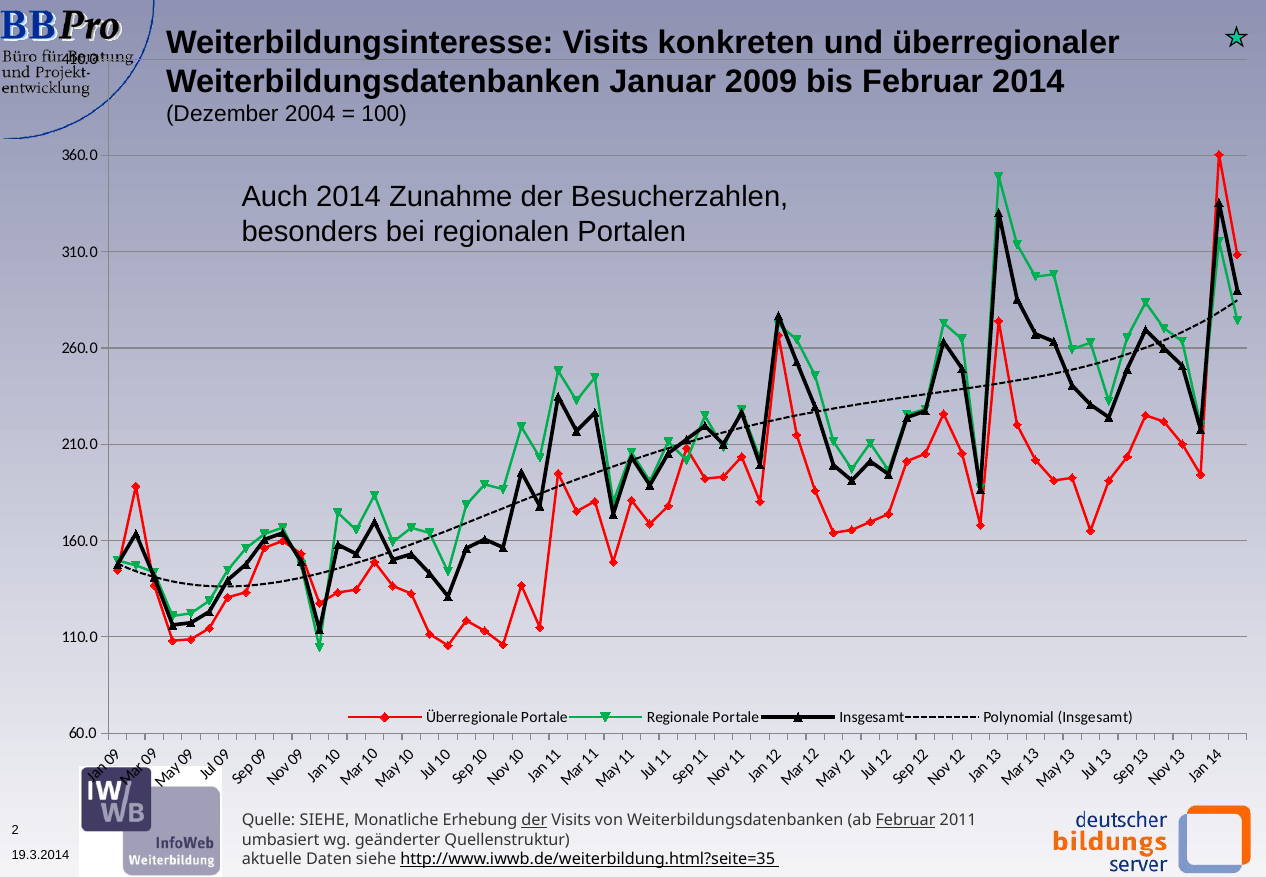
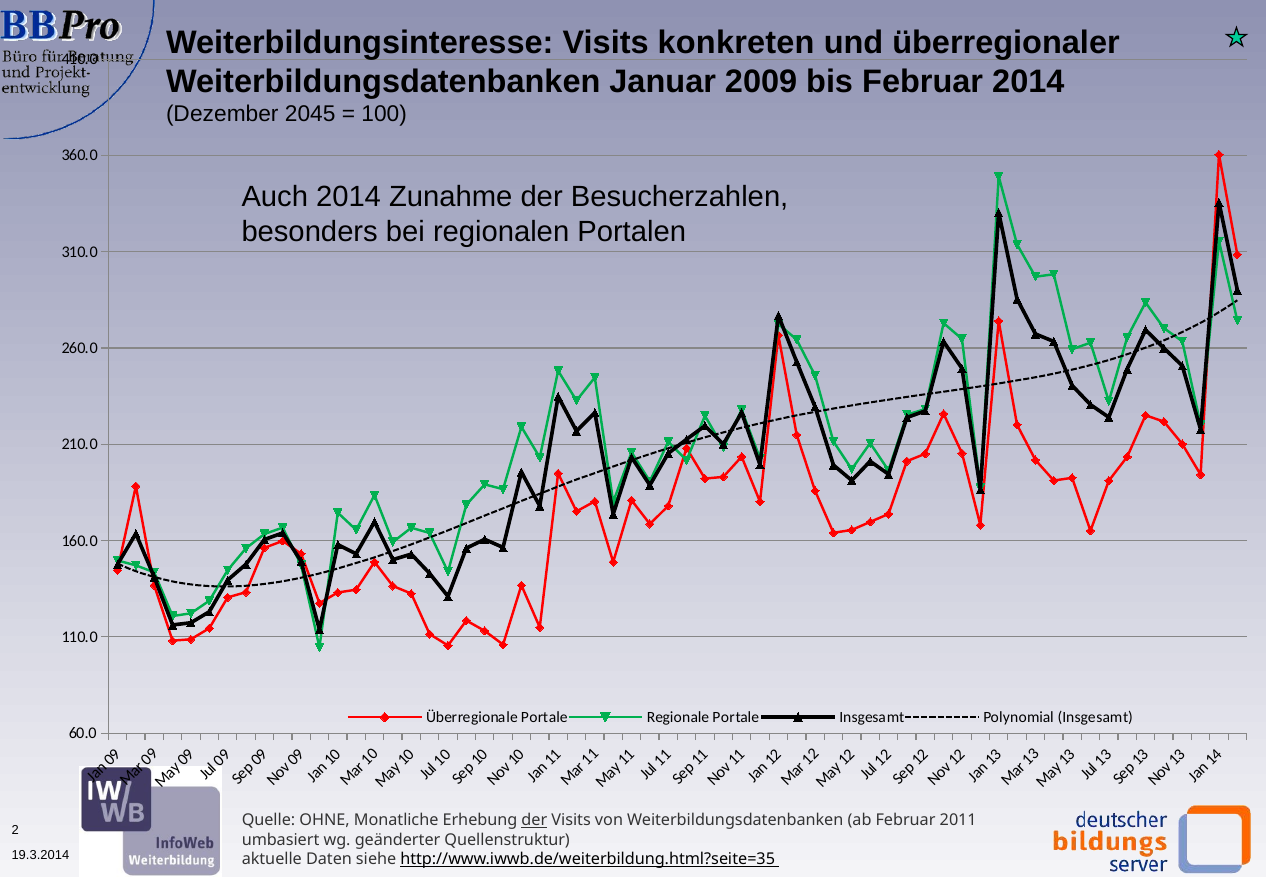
2004: 2004 -> 2045
Quelle SIEHE: SIEHE -> OHNE
Februar at (906, 820) underline: present -> none
